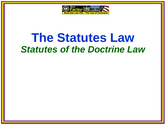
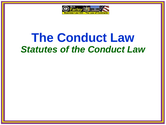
Statutes at (82, 38): Statutes -> Conduct
of the Doctrine: Doctrine -> Conduct
